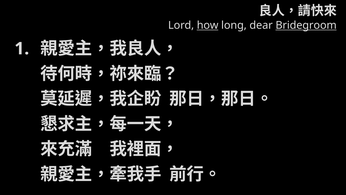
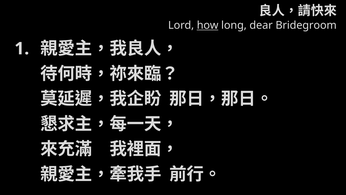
Bridegroom underline: present -> none
